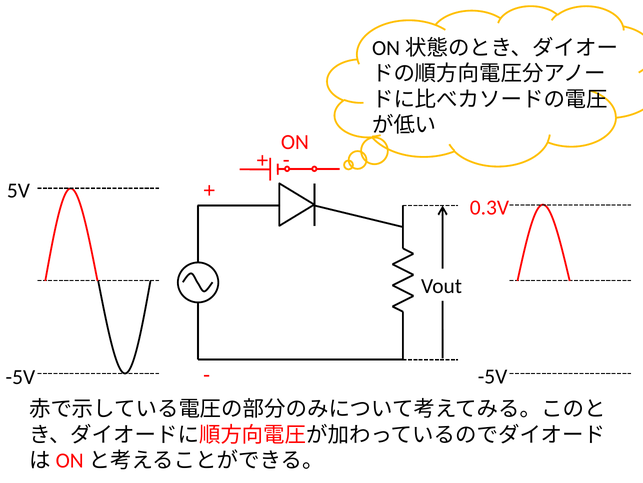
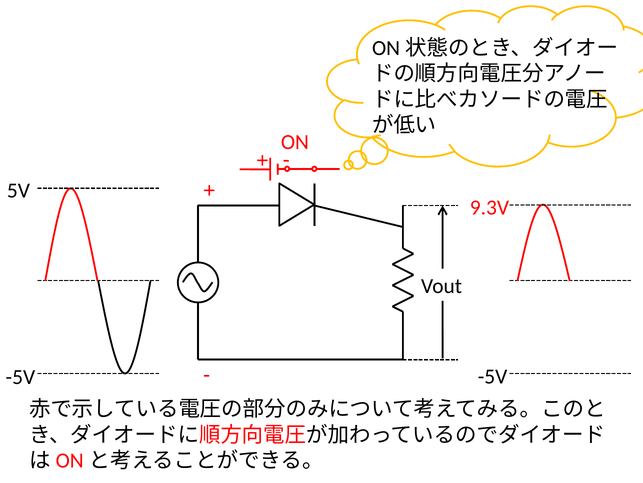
0.3V: 0.3V -> 9.3V
